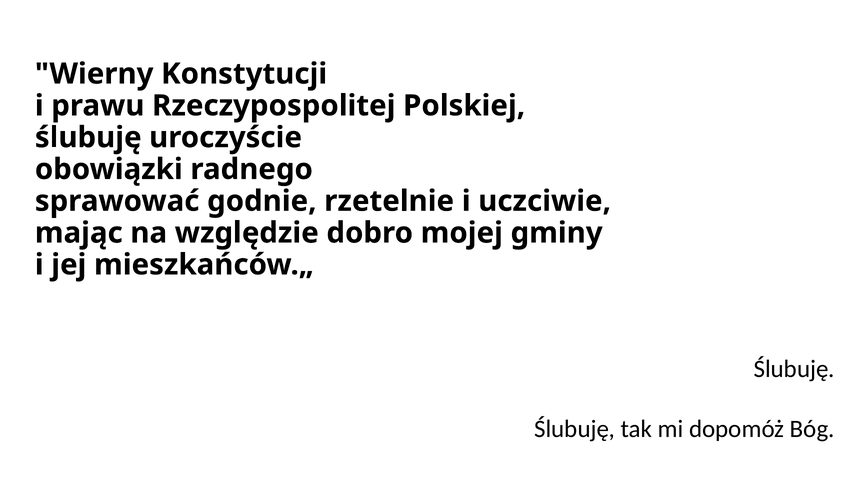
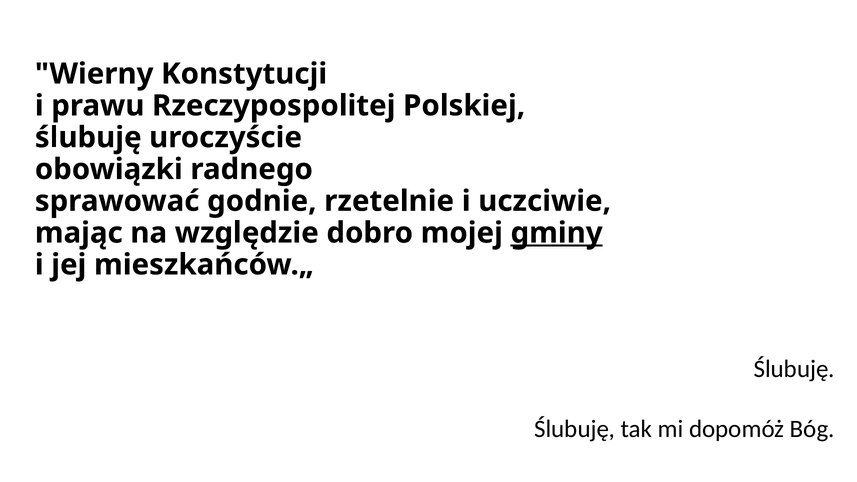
gminy underline: none -> present
